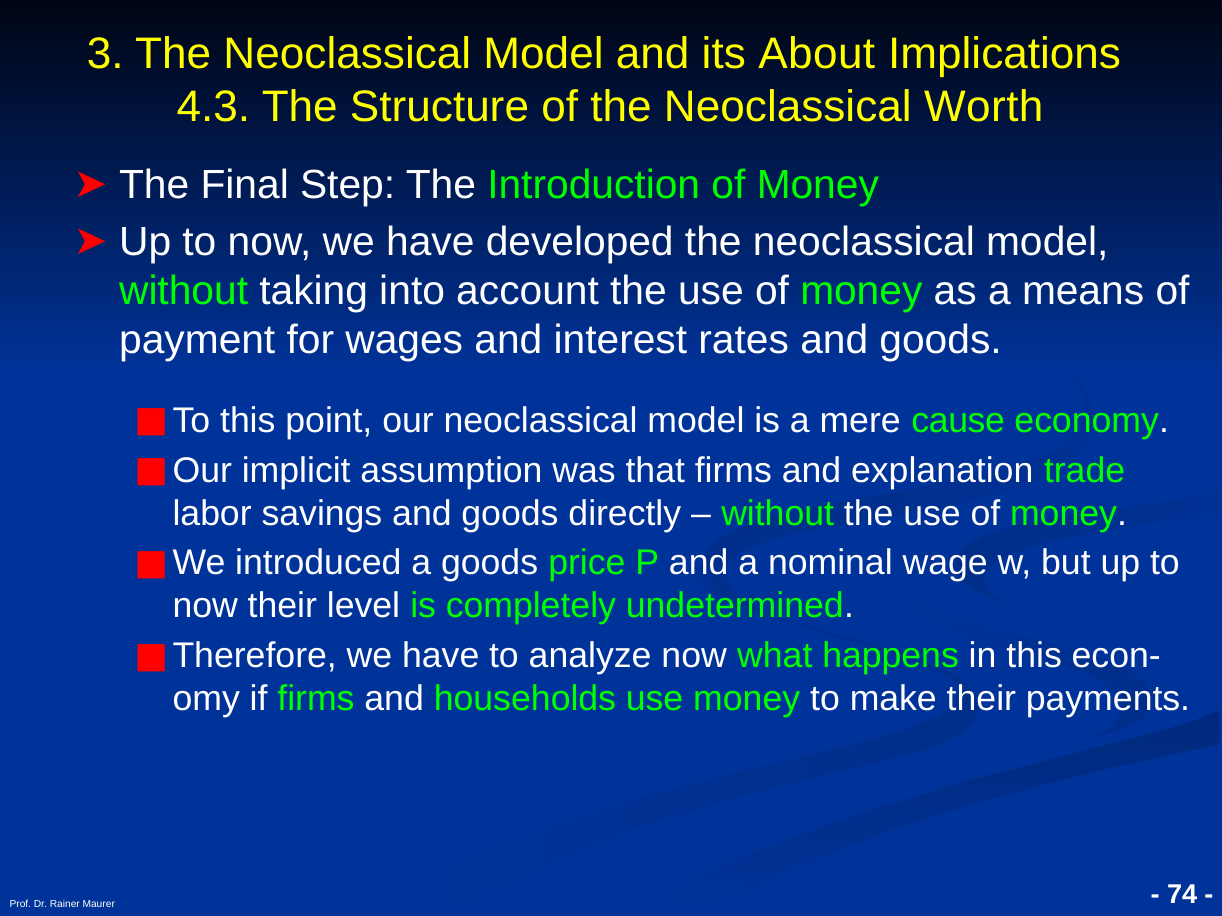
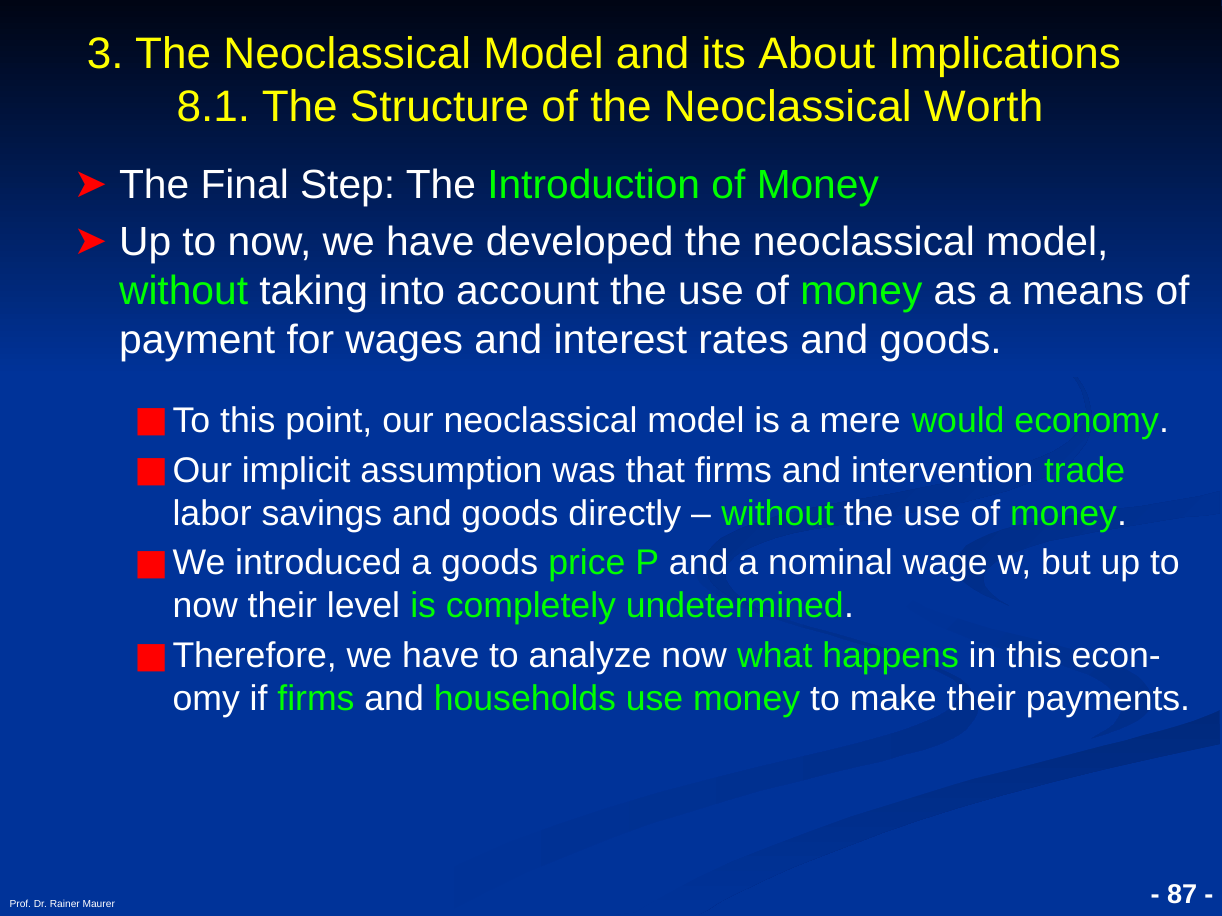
4.3: 4.3 -> 8.1
cause: cause -> would
explanation: explanation -> intervention
74: 74 -> 87
